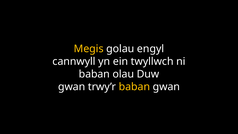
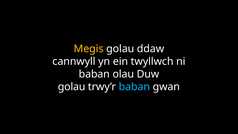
engyl: engyl -> ddaw
gwan at (72, 87): gwan -> golau
baban at (134, 87) colour: yellow -> light blue
